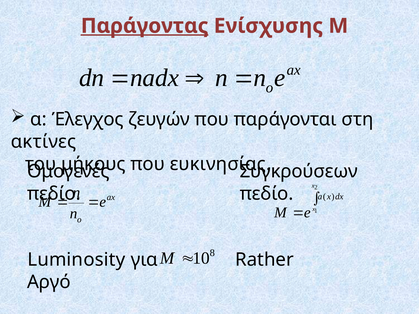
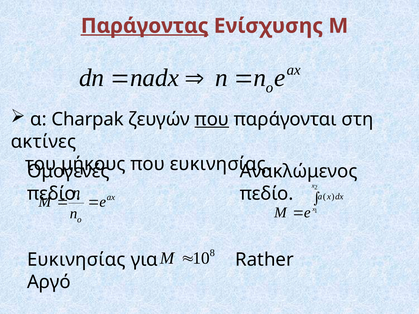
Έλεγχος: Έλεγχος -> Charpak
που at (212, 119) underline: none -> present
Συγκρούσεων: Συγκρούσεων -> Ανακλώμενος
Luminosity at (76, 260): Luminosity -> Ευκινησίας
